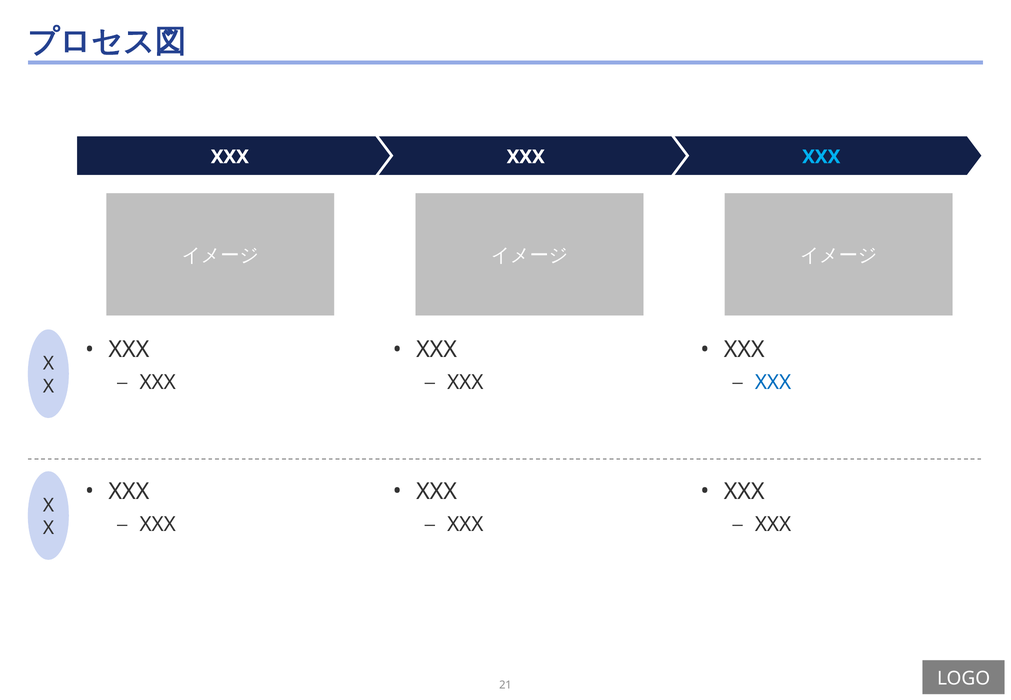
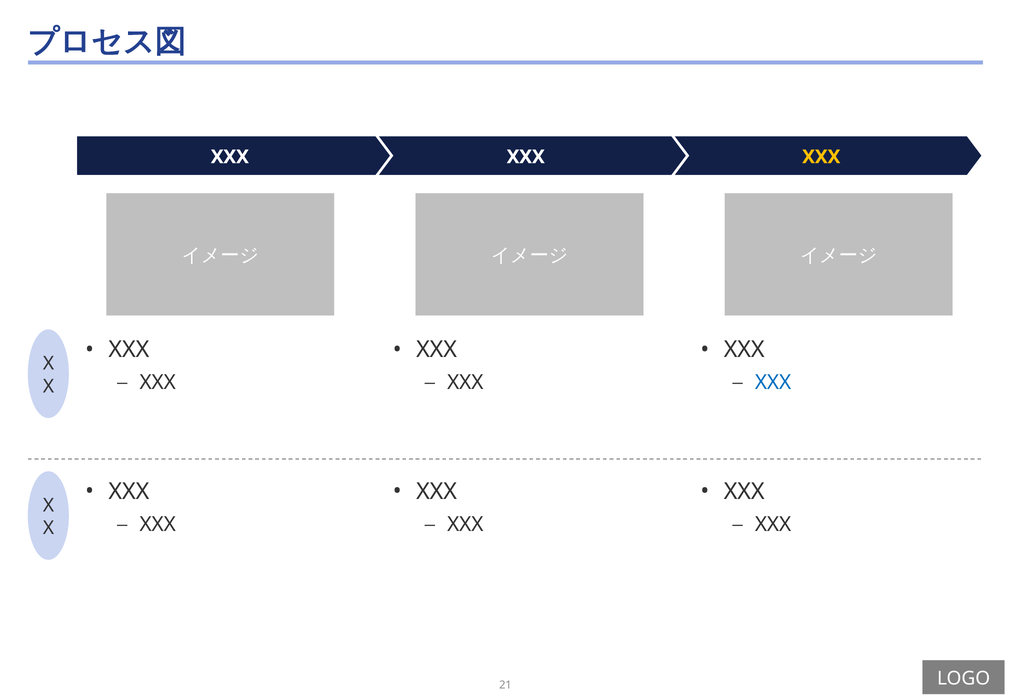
XXX at (821, 157) colour: light blue -> yellow
